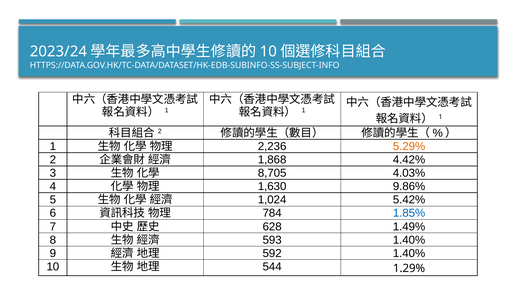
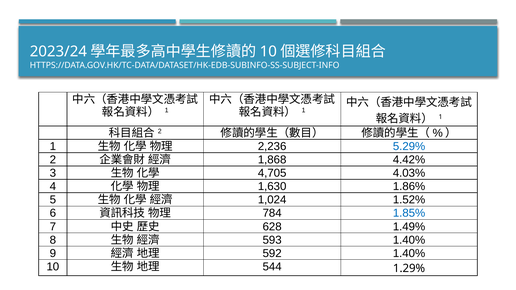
5.29% colour: orange -> blue
8,705: 8,705 -> 4,705
9.86%: 9.86% -> 1.86%
5.42%: 5.42% -> 1.52%
